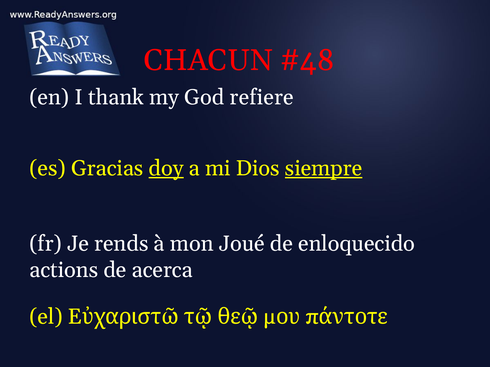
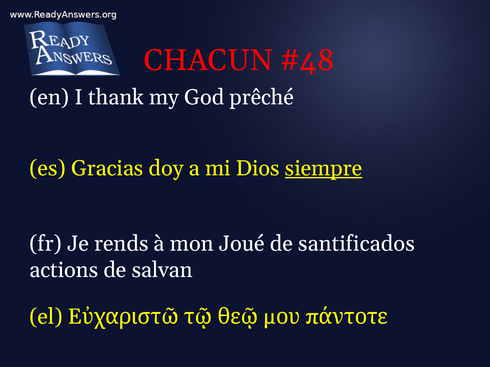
refiere: refiere -> prêché
doy underline: present -> none
enloquecido: enloquecido -> santificados
acerca: acerca -> salvan
